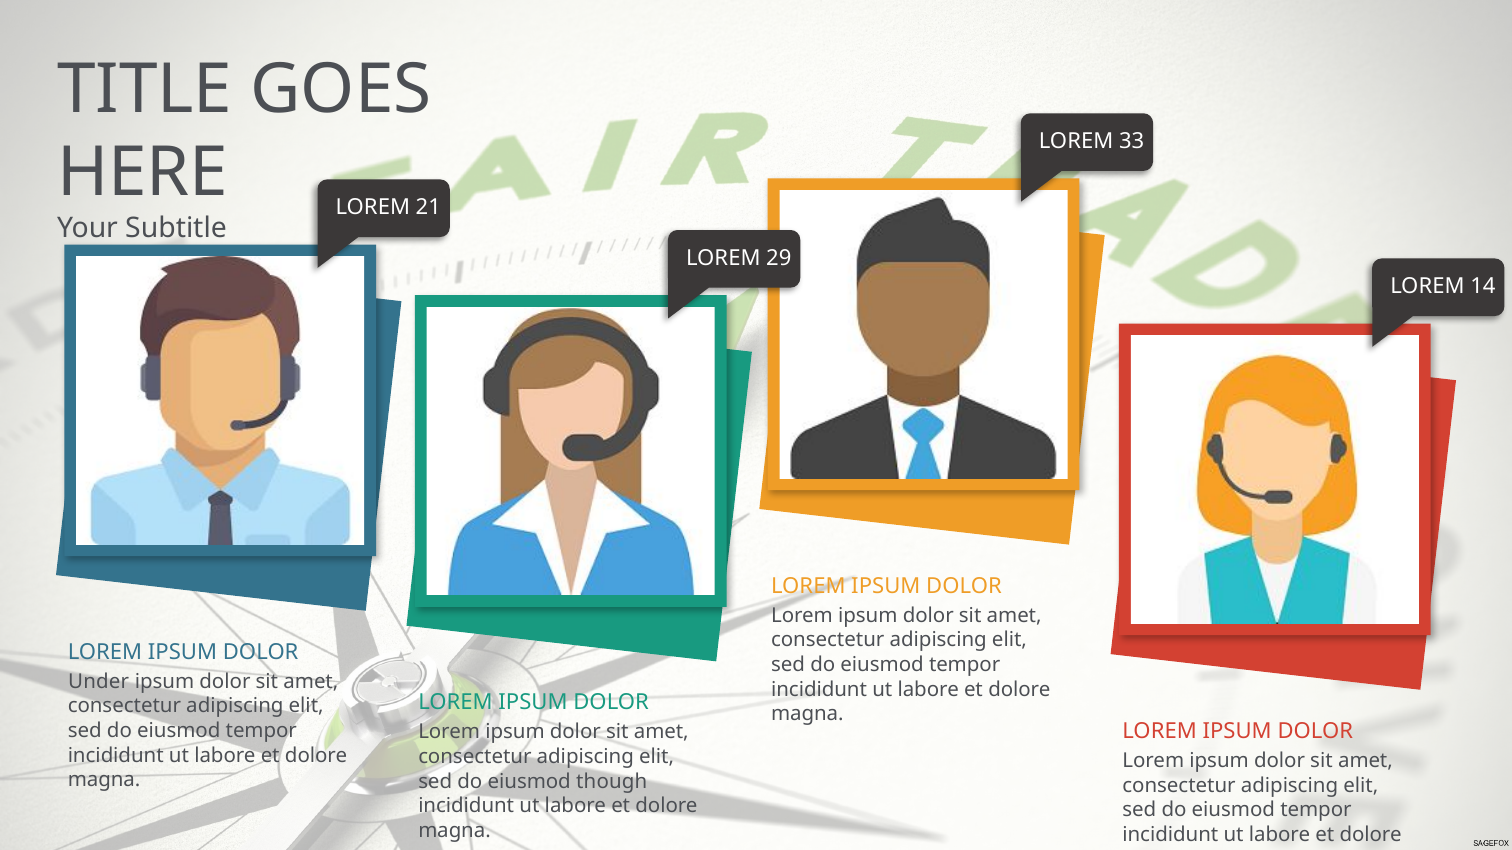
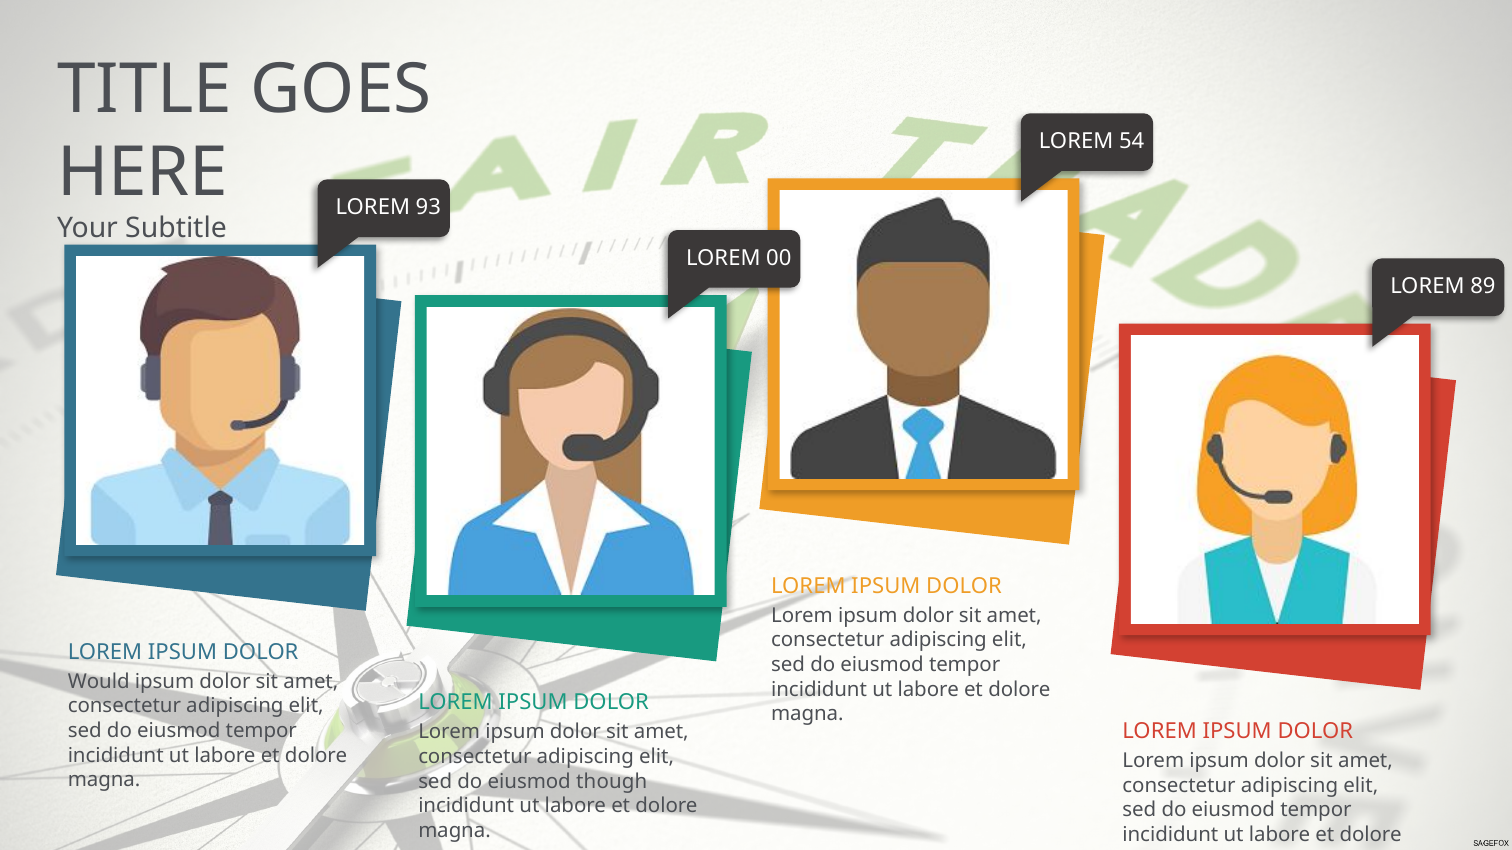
33: 33 -> 54
21: 21 -> 93
29: 29 -> 00
14: 14 -> 89
Under: Under -> Would
